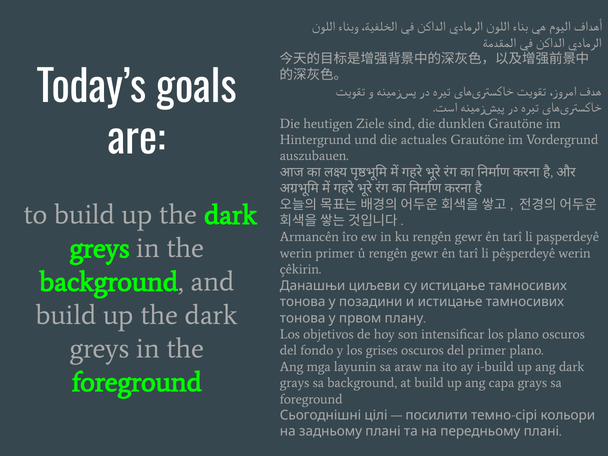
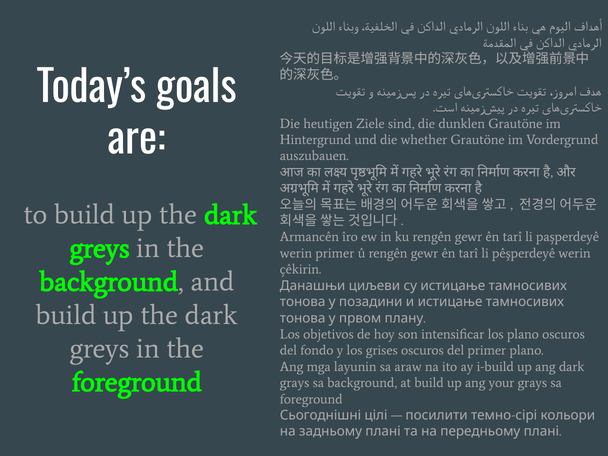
actuales: actuales -> whether
capa: capa -> your
